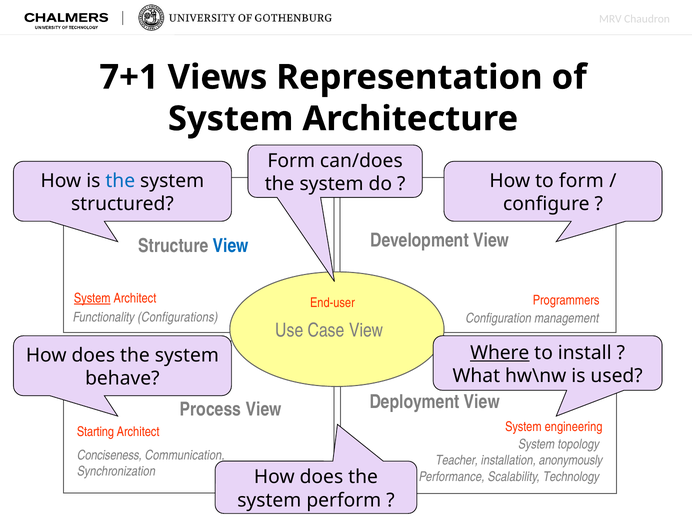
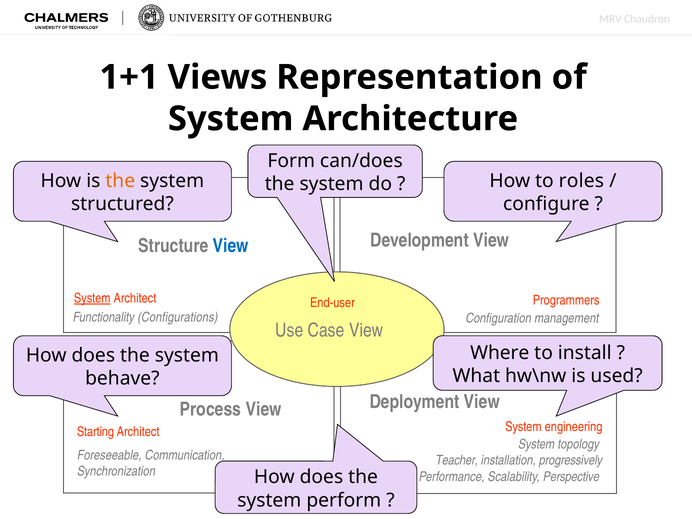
7+1: 7+1 -> 1+1
the at (120, 181) colour: blue -> orange
to form: form -> roles
Where underline: present -> none
Conciseness: Conciseness -> Foreseeable
anonymously: anonymously -> progressively
Technology: Technology -> Perspective
